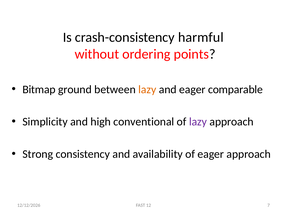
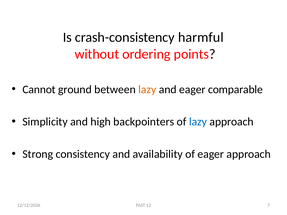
Bitmap: Bitmap -> Cannot
conventional: conventional -> backpointers
lazy at (198, 122) colour: purple -> blue
